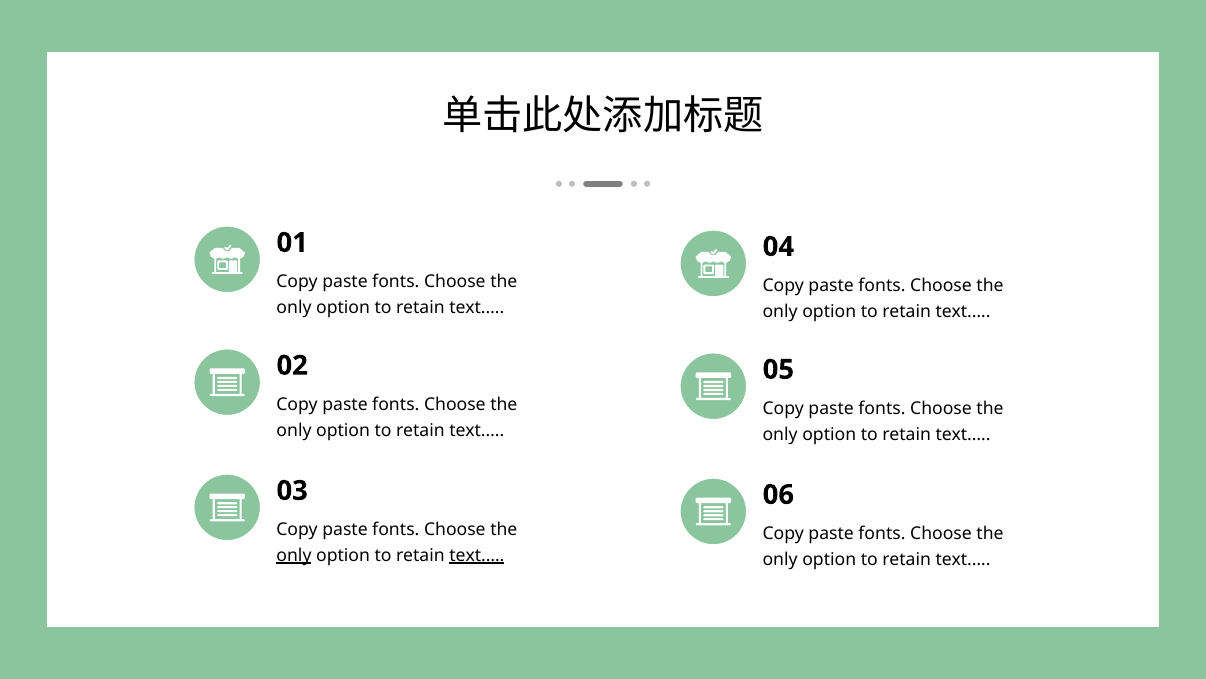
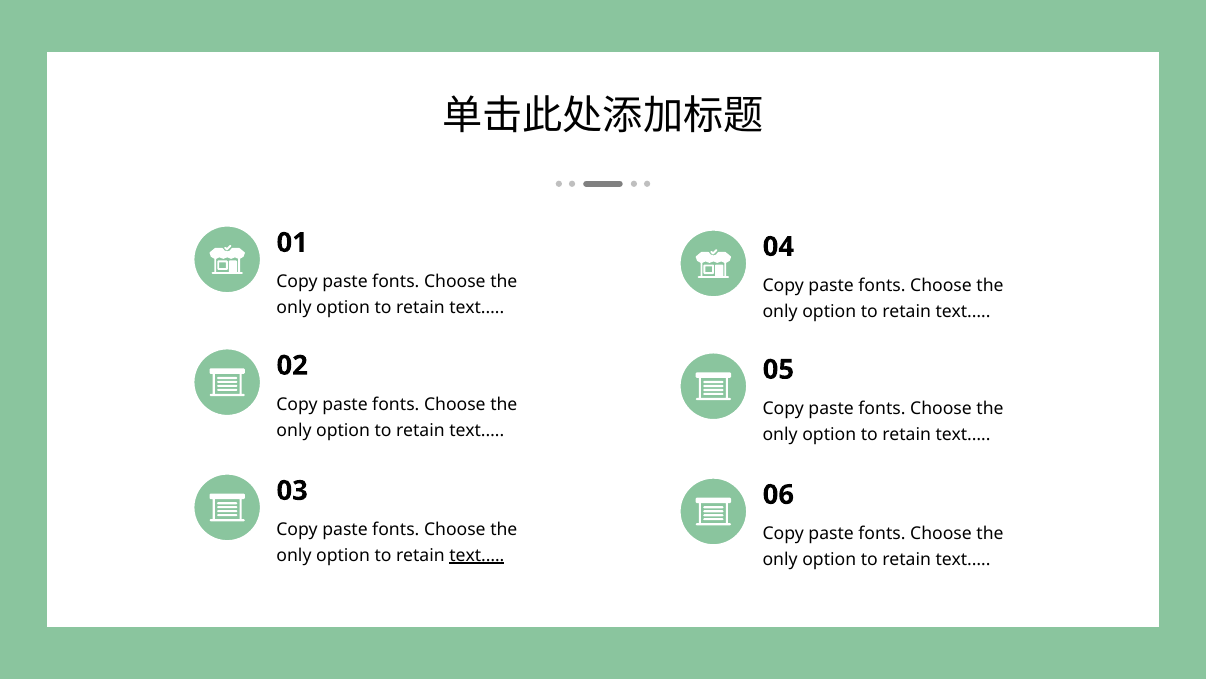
only at (294, 555) underline: present -> none
